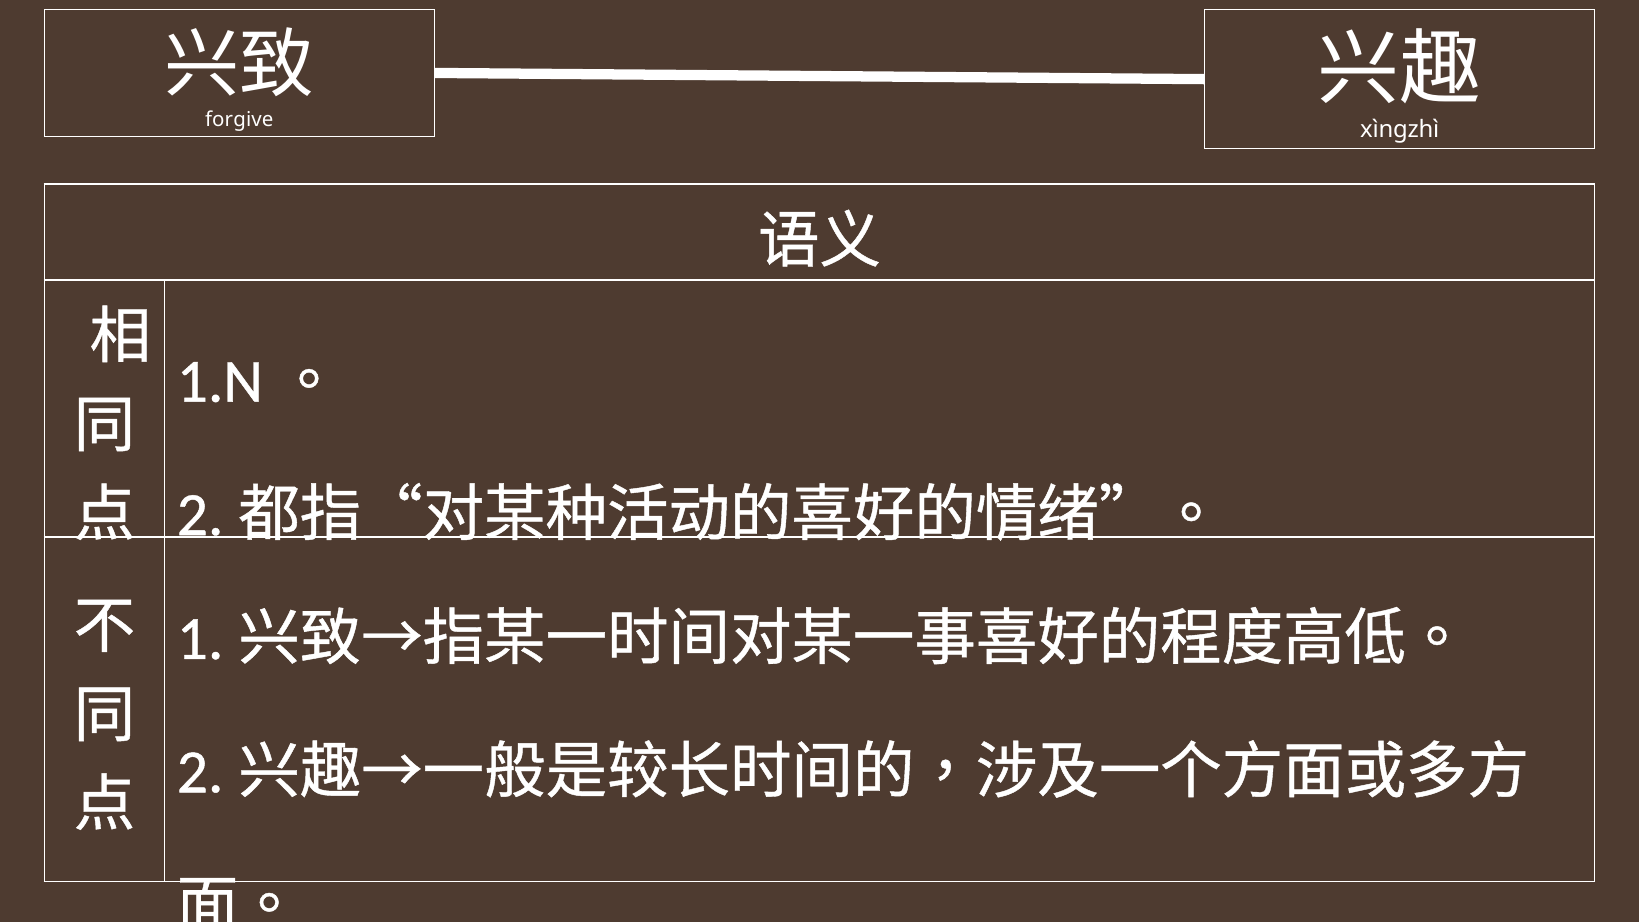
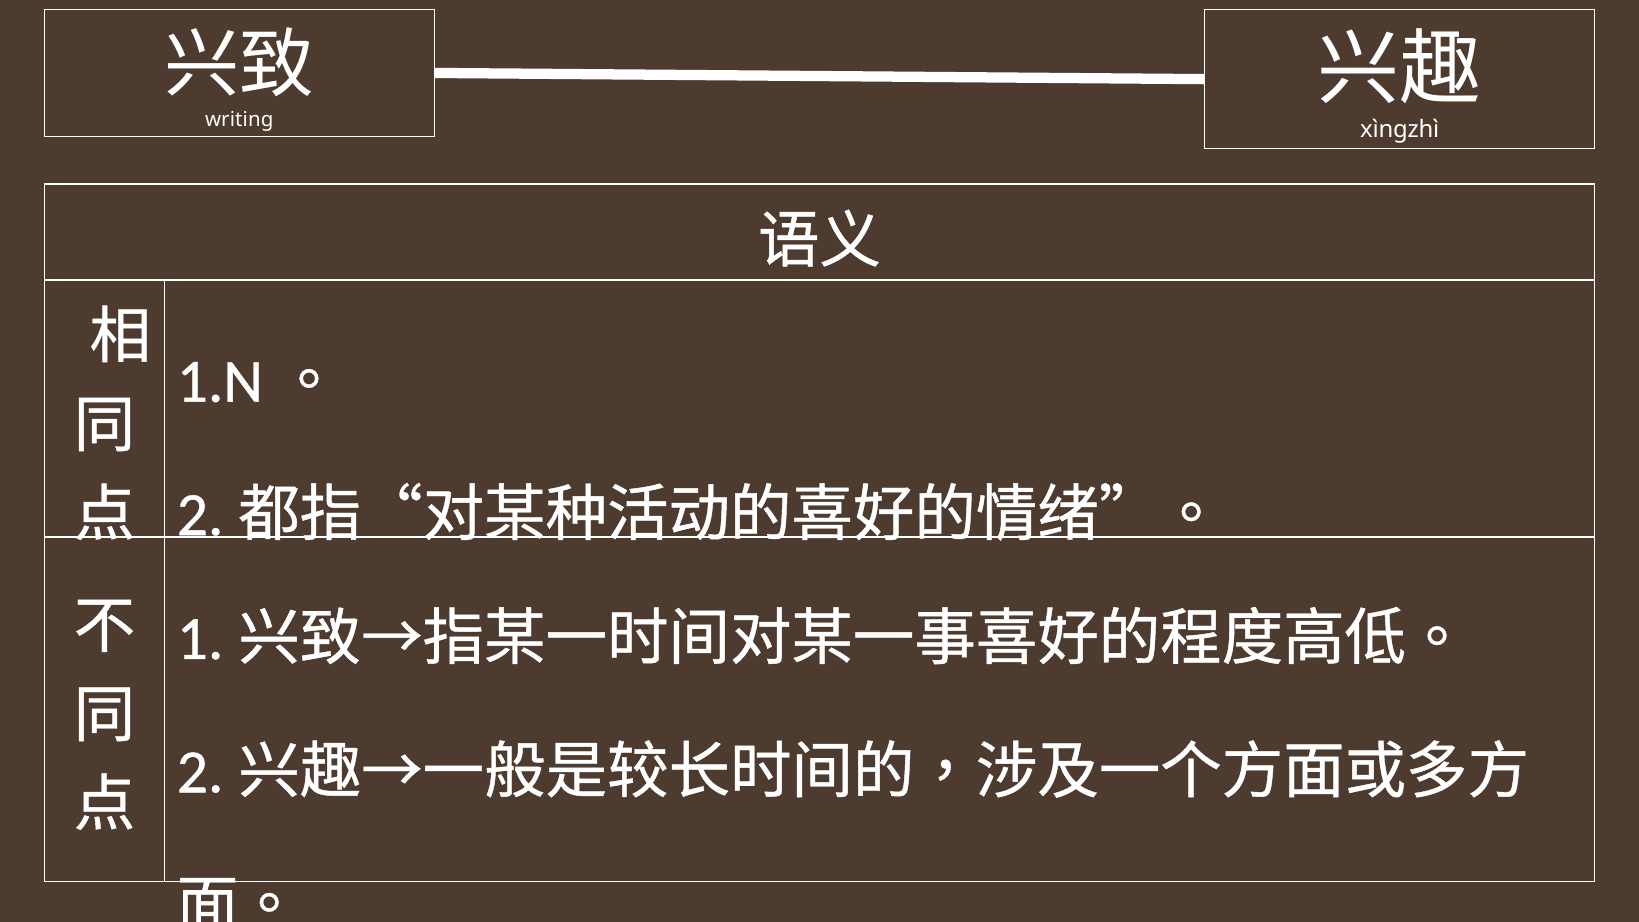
forgive: forgive -> writing
